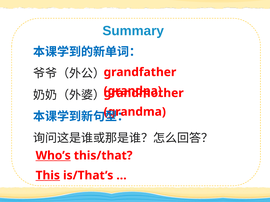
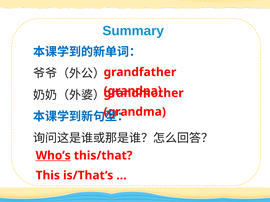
This underline: present -> none
